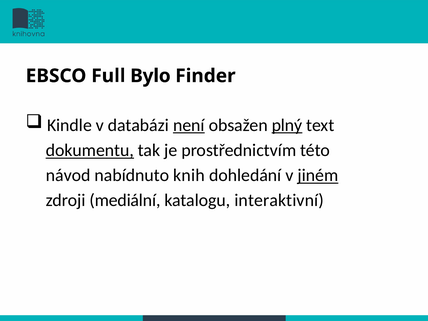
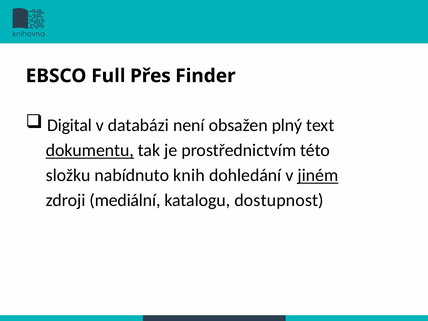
Bylo: Bylo -> Přes
Kindle: Kindle -> Digital
není underline: present -> none
plný underline: present -> none
návod: návod -> složku
interaktivní: interaktivní -> dostupnost
